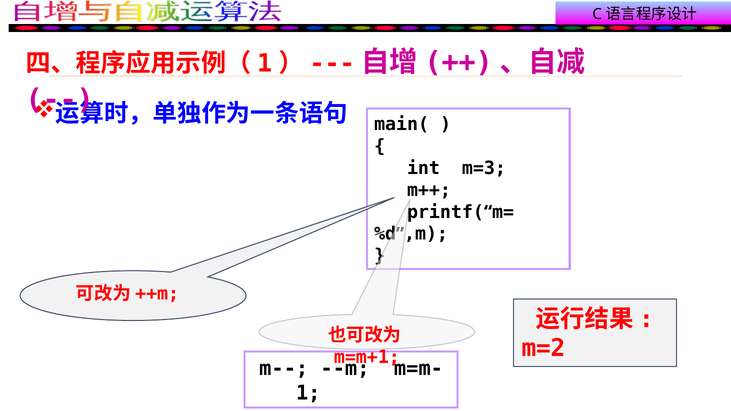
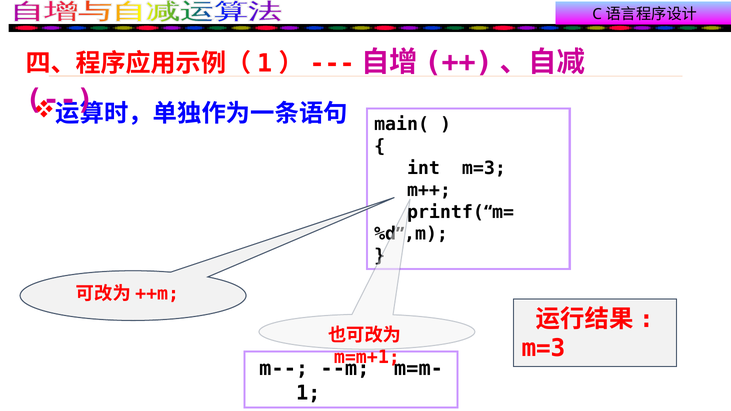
m=2 at (544, 348): m=2 -> m=3
